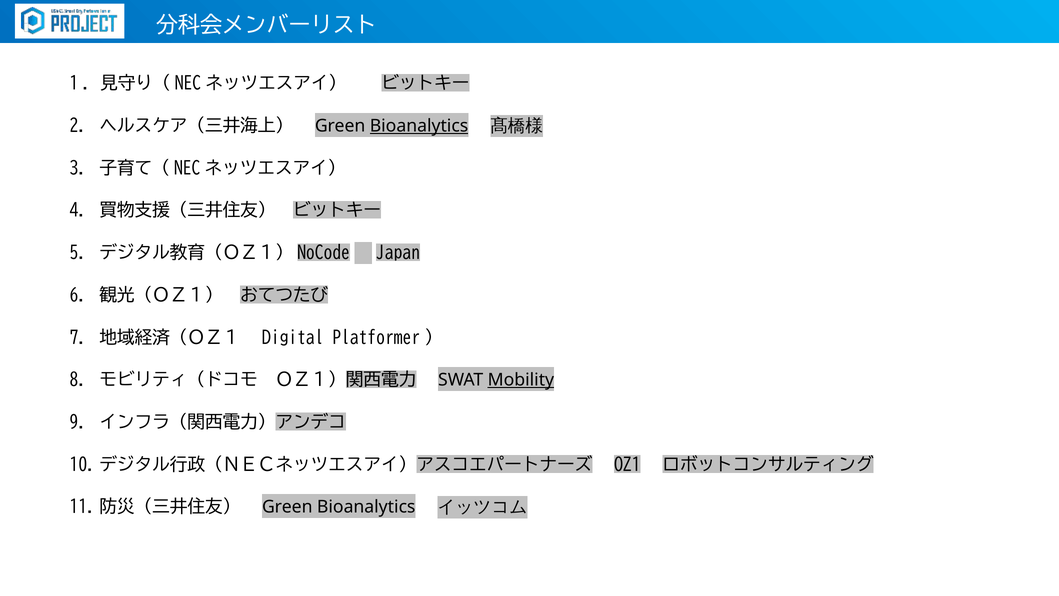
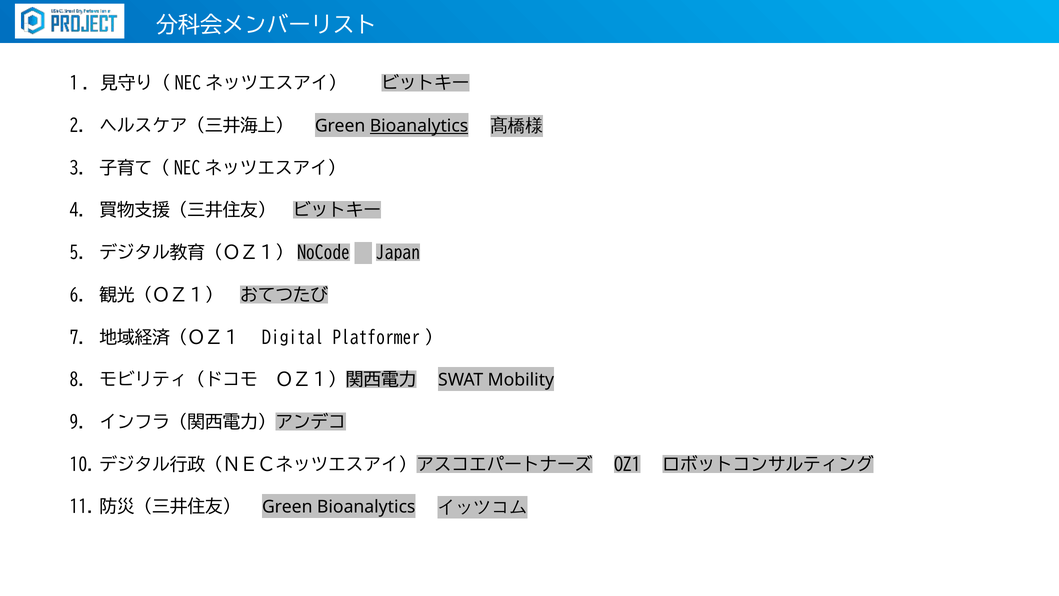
Mobility underline: present -> none
